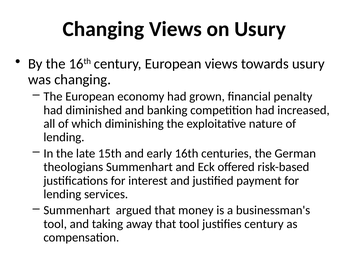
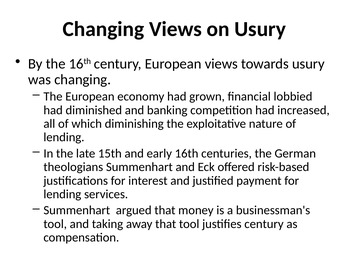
penalty: penalty -> lobbied
